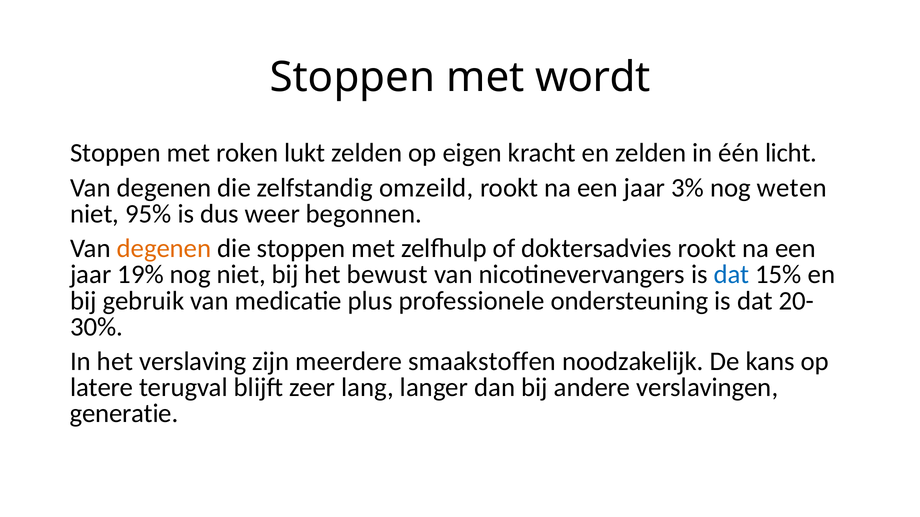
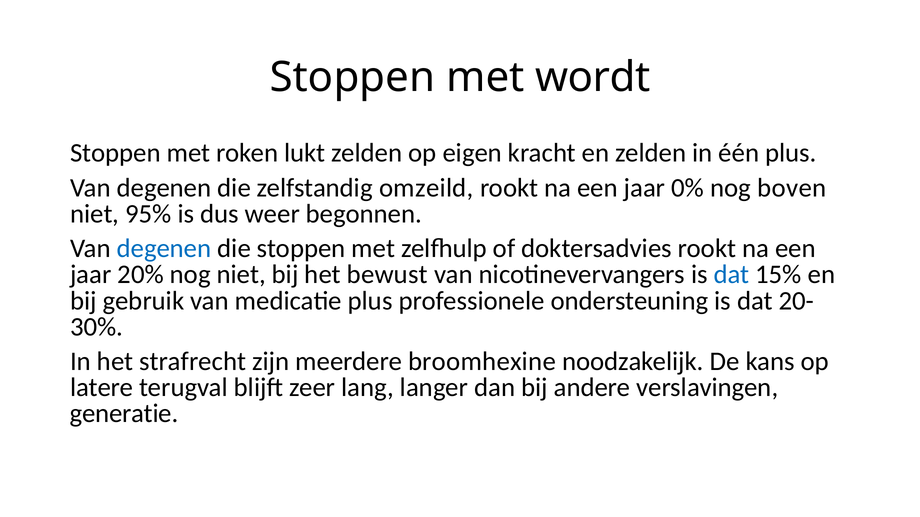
één licht: licht -> plus
3%: 3% -> 0%
weten: weten -> boven
degenen at (164, 249) colour: orange -> blue
19%: 19% -> 20%
verslaving: verslaving -> strafrecht
smaakstoffen: smaakstoffen -> broomhexine
